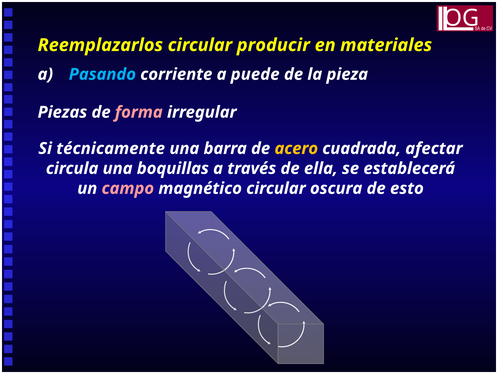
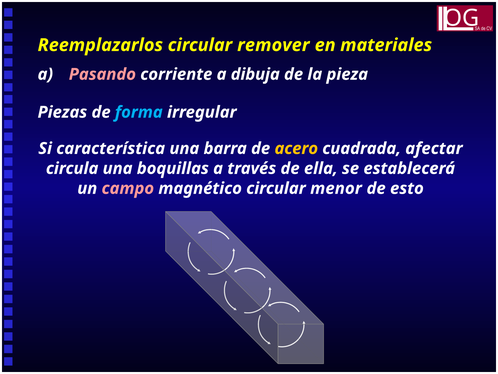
producir: producir -> remover
Pasando colour: light blue -> pink
puede: puede -> dibuja
forma colour: pink -> light blue
técnicamente: técnicamente -> característica
oscura: oscura -> menor
